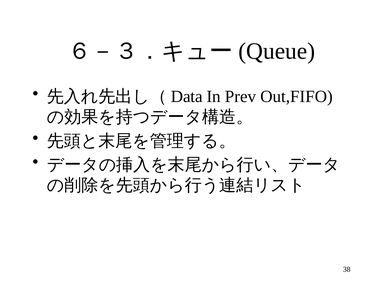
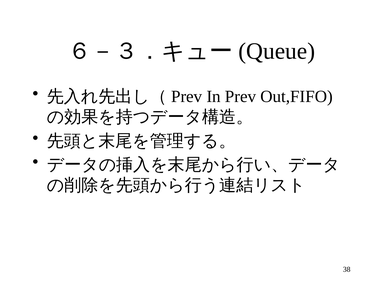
Data at (187, 96): Data -> Prev
